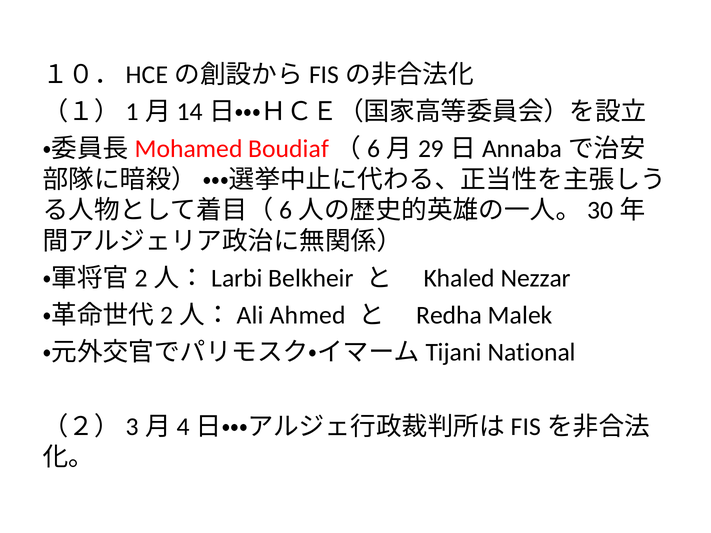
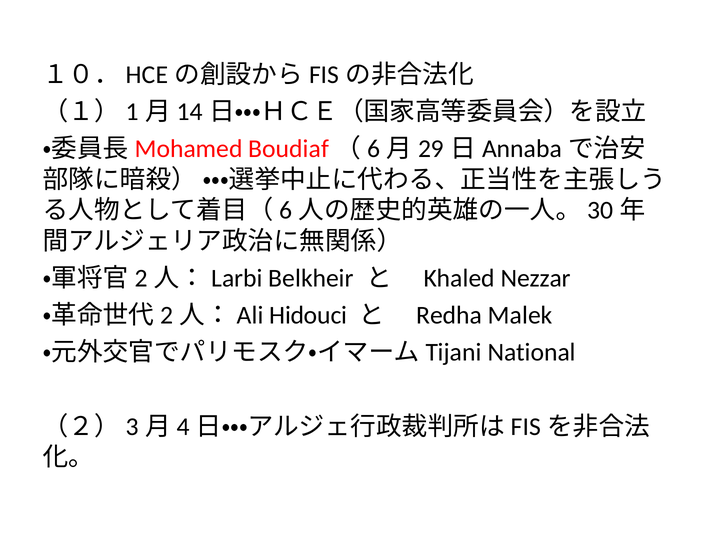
Ahmed: Ahmed -> Hidouci
